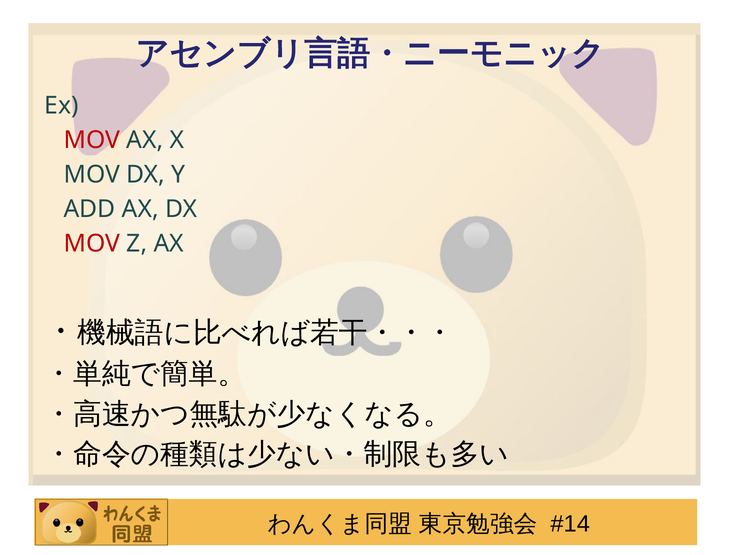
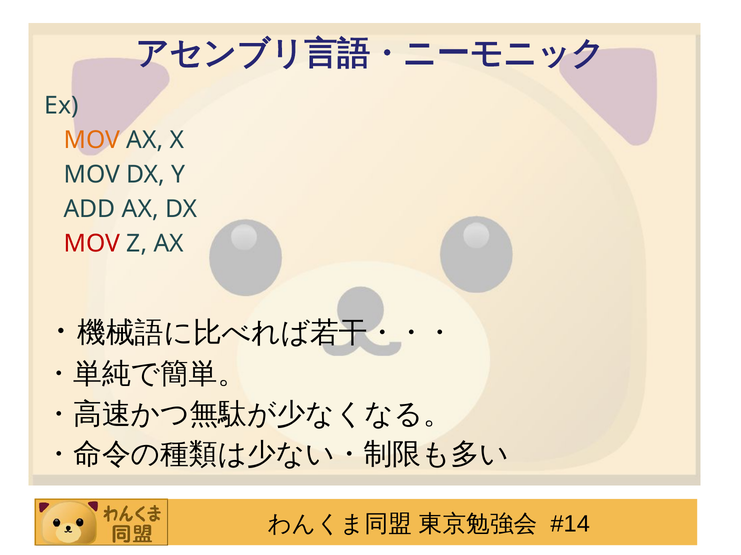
MOV at (92, 140) colour: red -> orange
